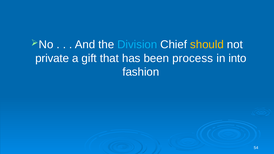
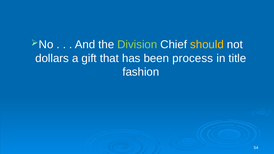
Division colour: light blue -> light green
private: private -> dollars
into: into -> title
